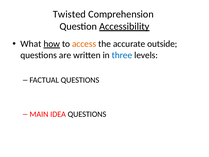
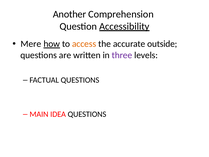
Twisted: Twisted -> Another
What: What -> Mere
three colour: blue -> purple
